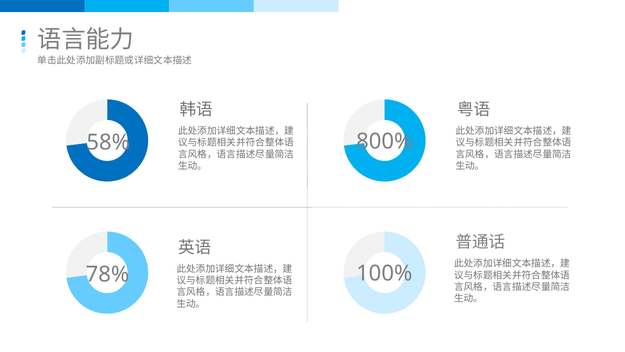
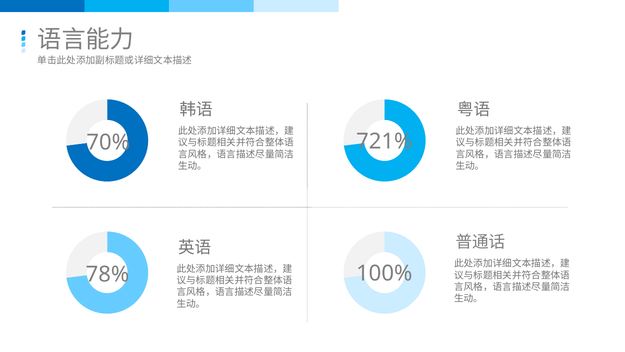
800%: 800% -> 721%
58%: 58% -> 70%
